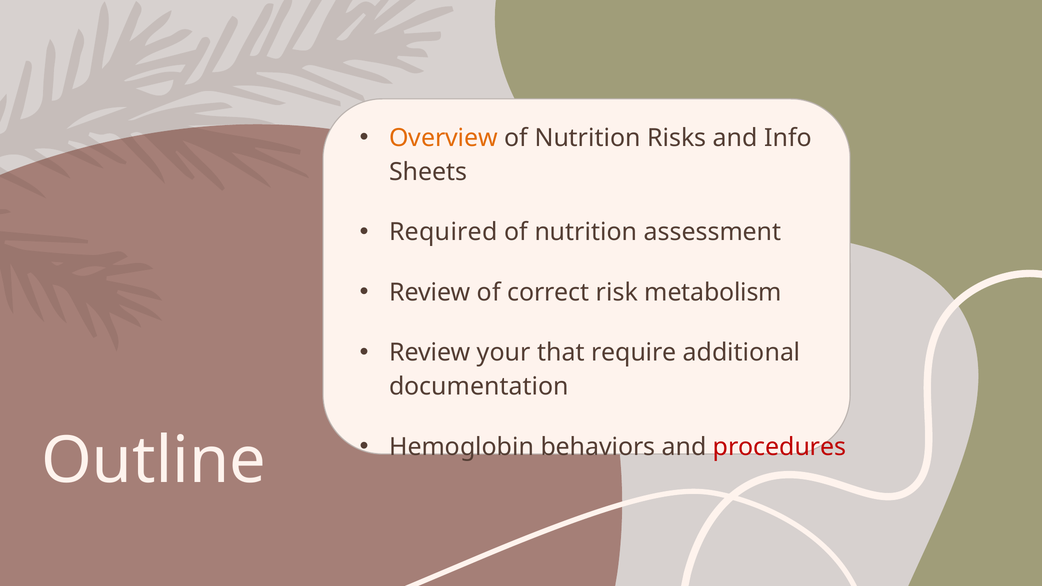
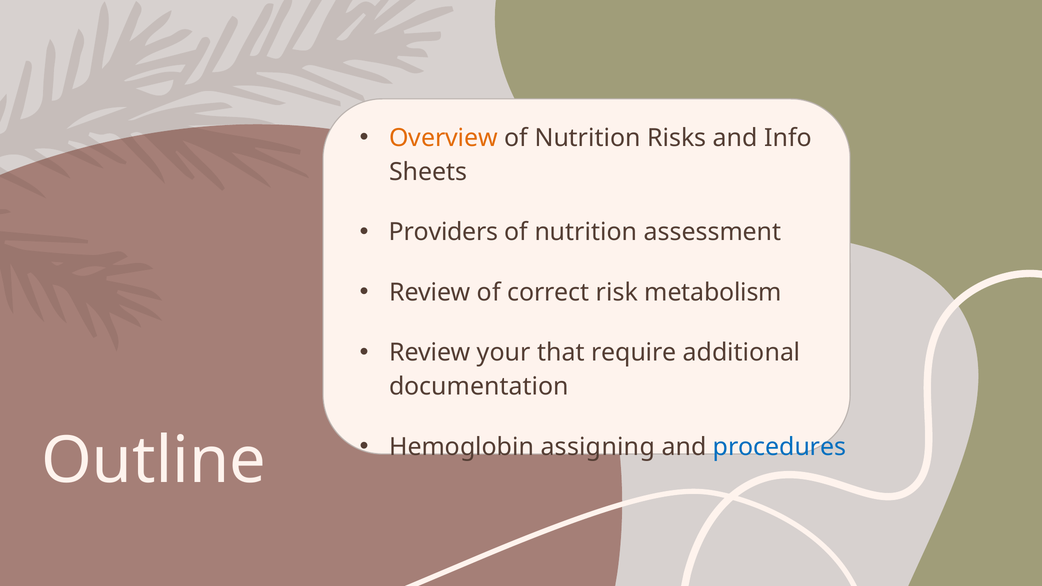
Required: Required -> Providers
behaviors: behaviors -> assigning
procedures colour: red -> blue
